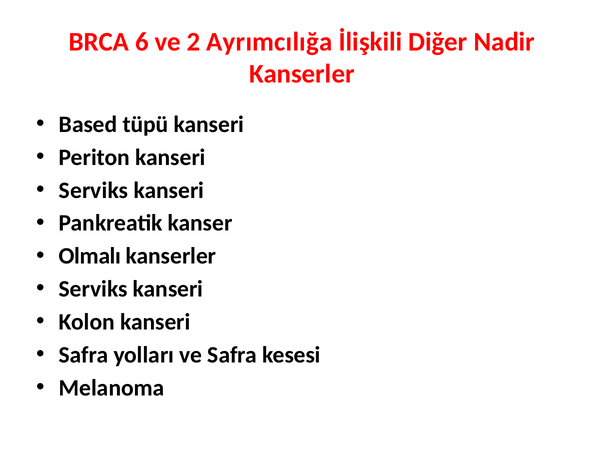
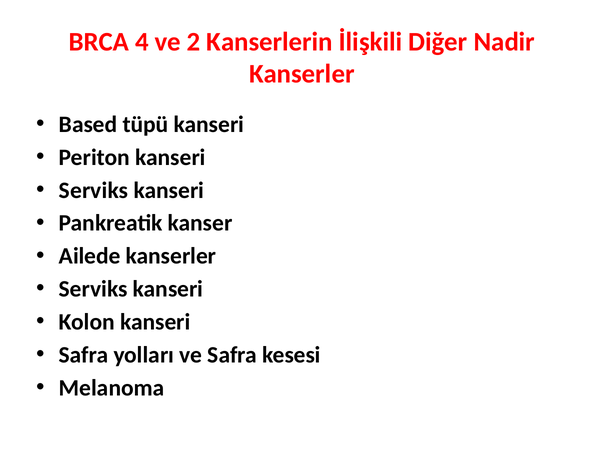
6: 6 -> 4
Ayrımcılığa: Ayrımcılığa -> Kanserlerin
Olmalı: Olmalı -> Ailede
